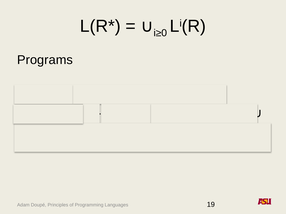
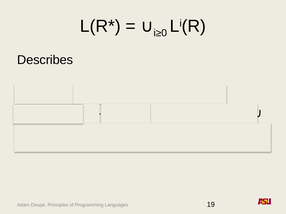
Programs: Programs -> Describes
